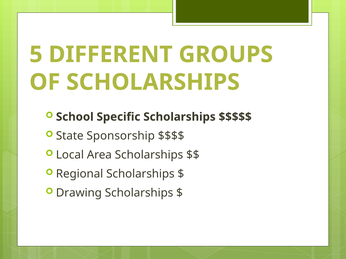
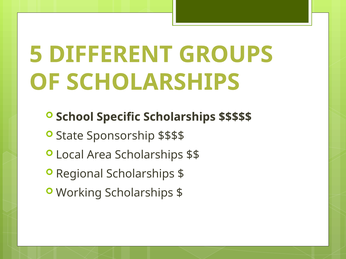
Drawing: Drawing -> Working
